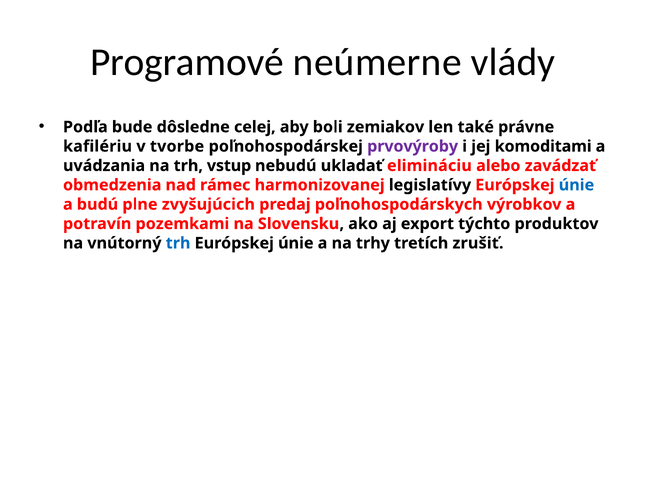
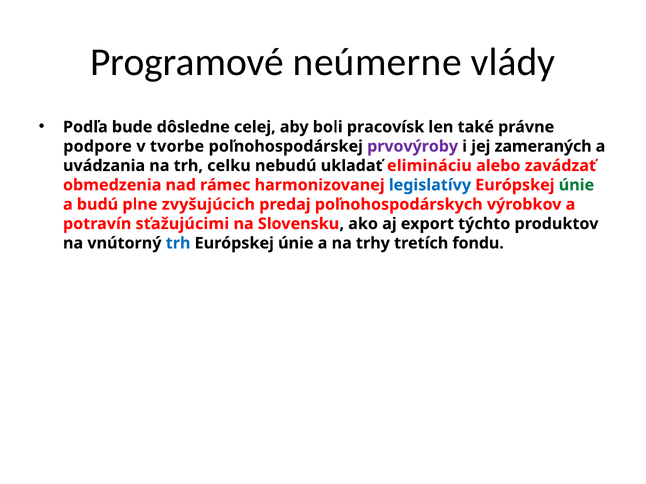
zemiakov: zemiakov -> pracovísk
kafilériu: kafilériu -> podpore
komoditami: komoditami -> zameraných
vstup: vstup -> celku
legislatívy colour: black -> blue
únie at (576, 185) colour: blue -> green
pozemkami: pozemkami -> sťažujúcimi
zrušiť: zrušiť -> fondu
